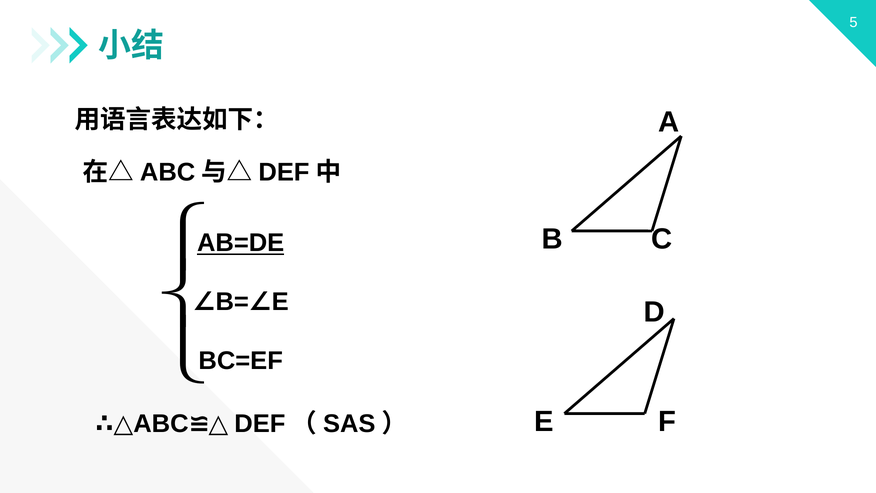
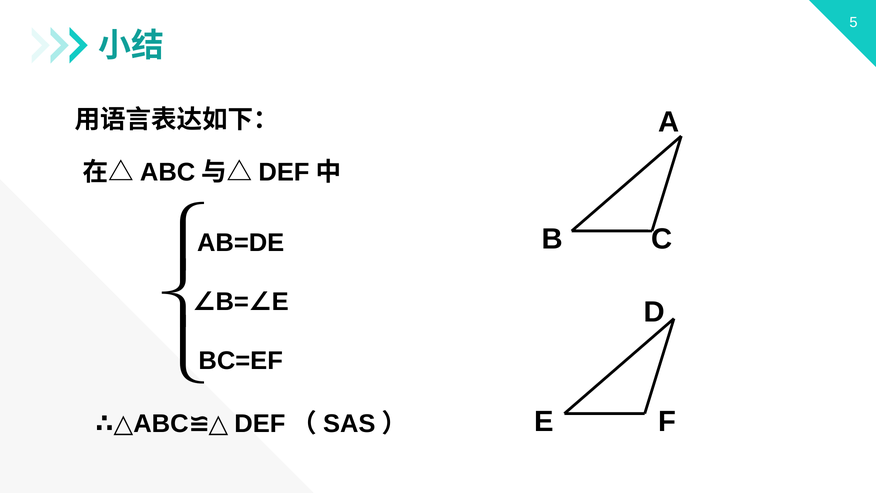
AB=DE underline: present -> none
